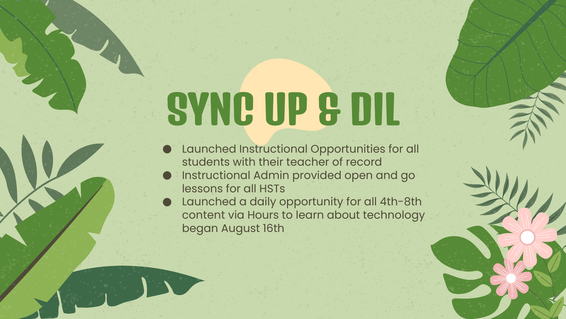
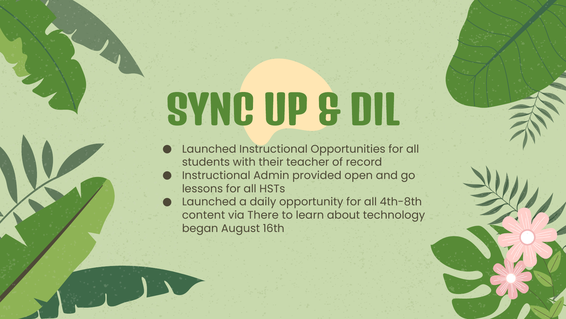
Hours: Hours -> There
